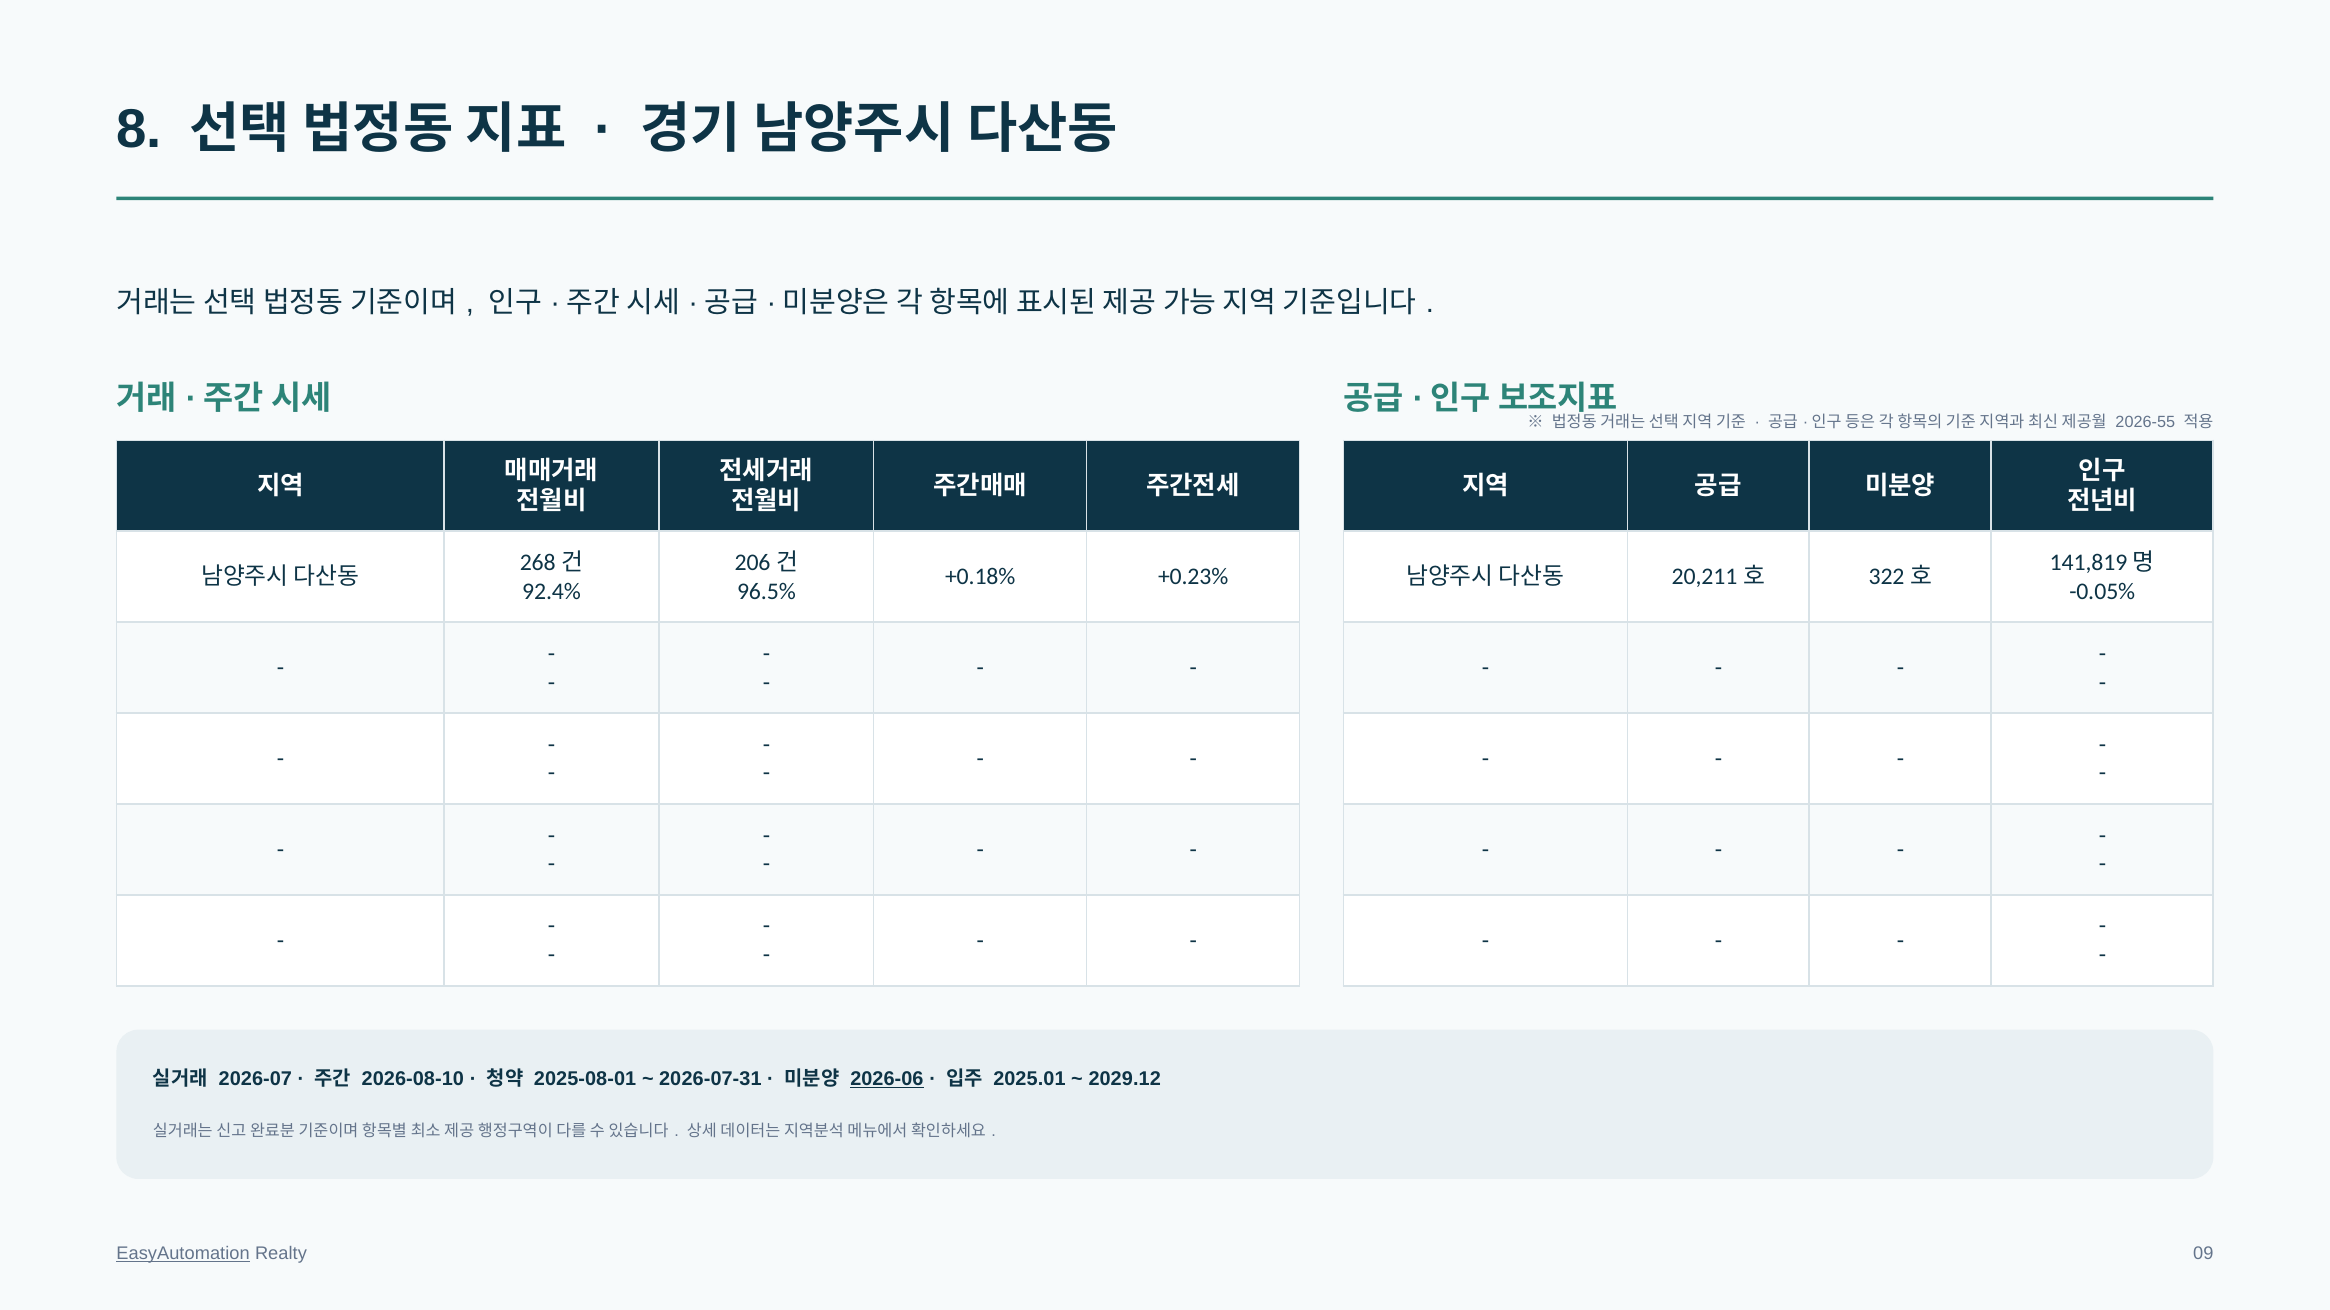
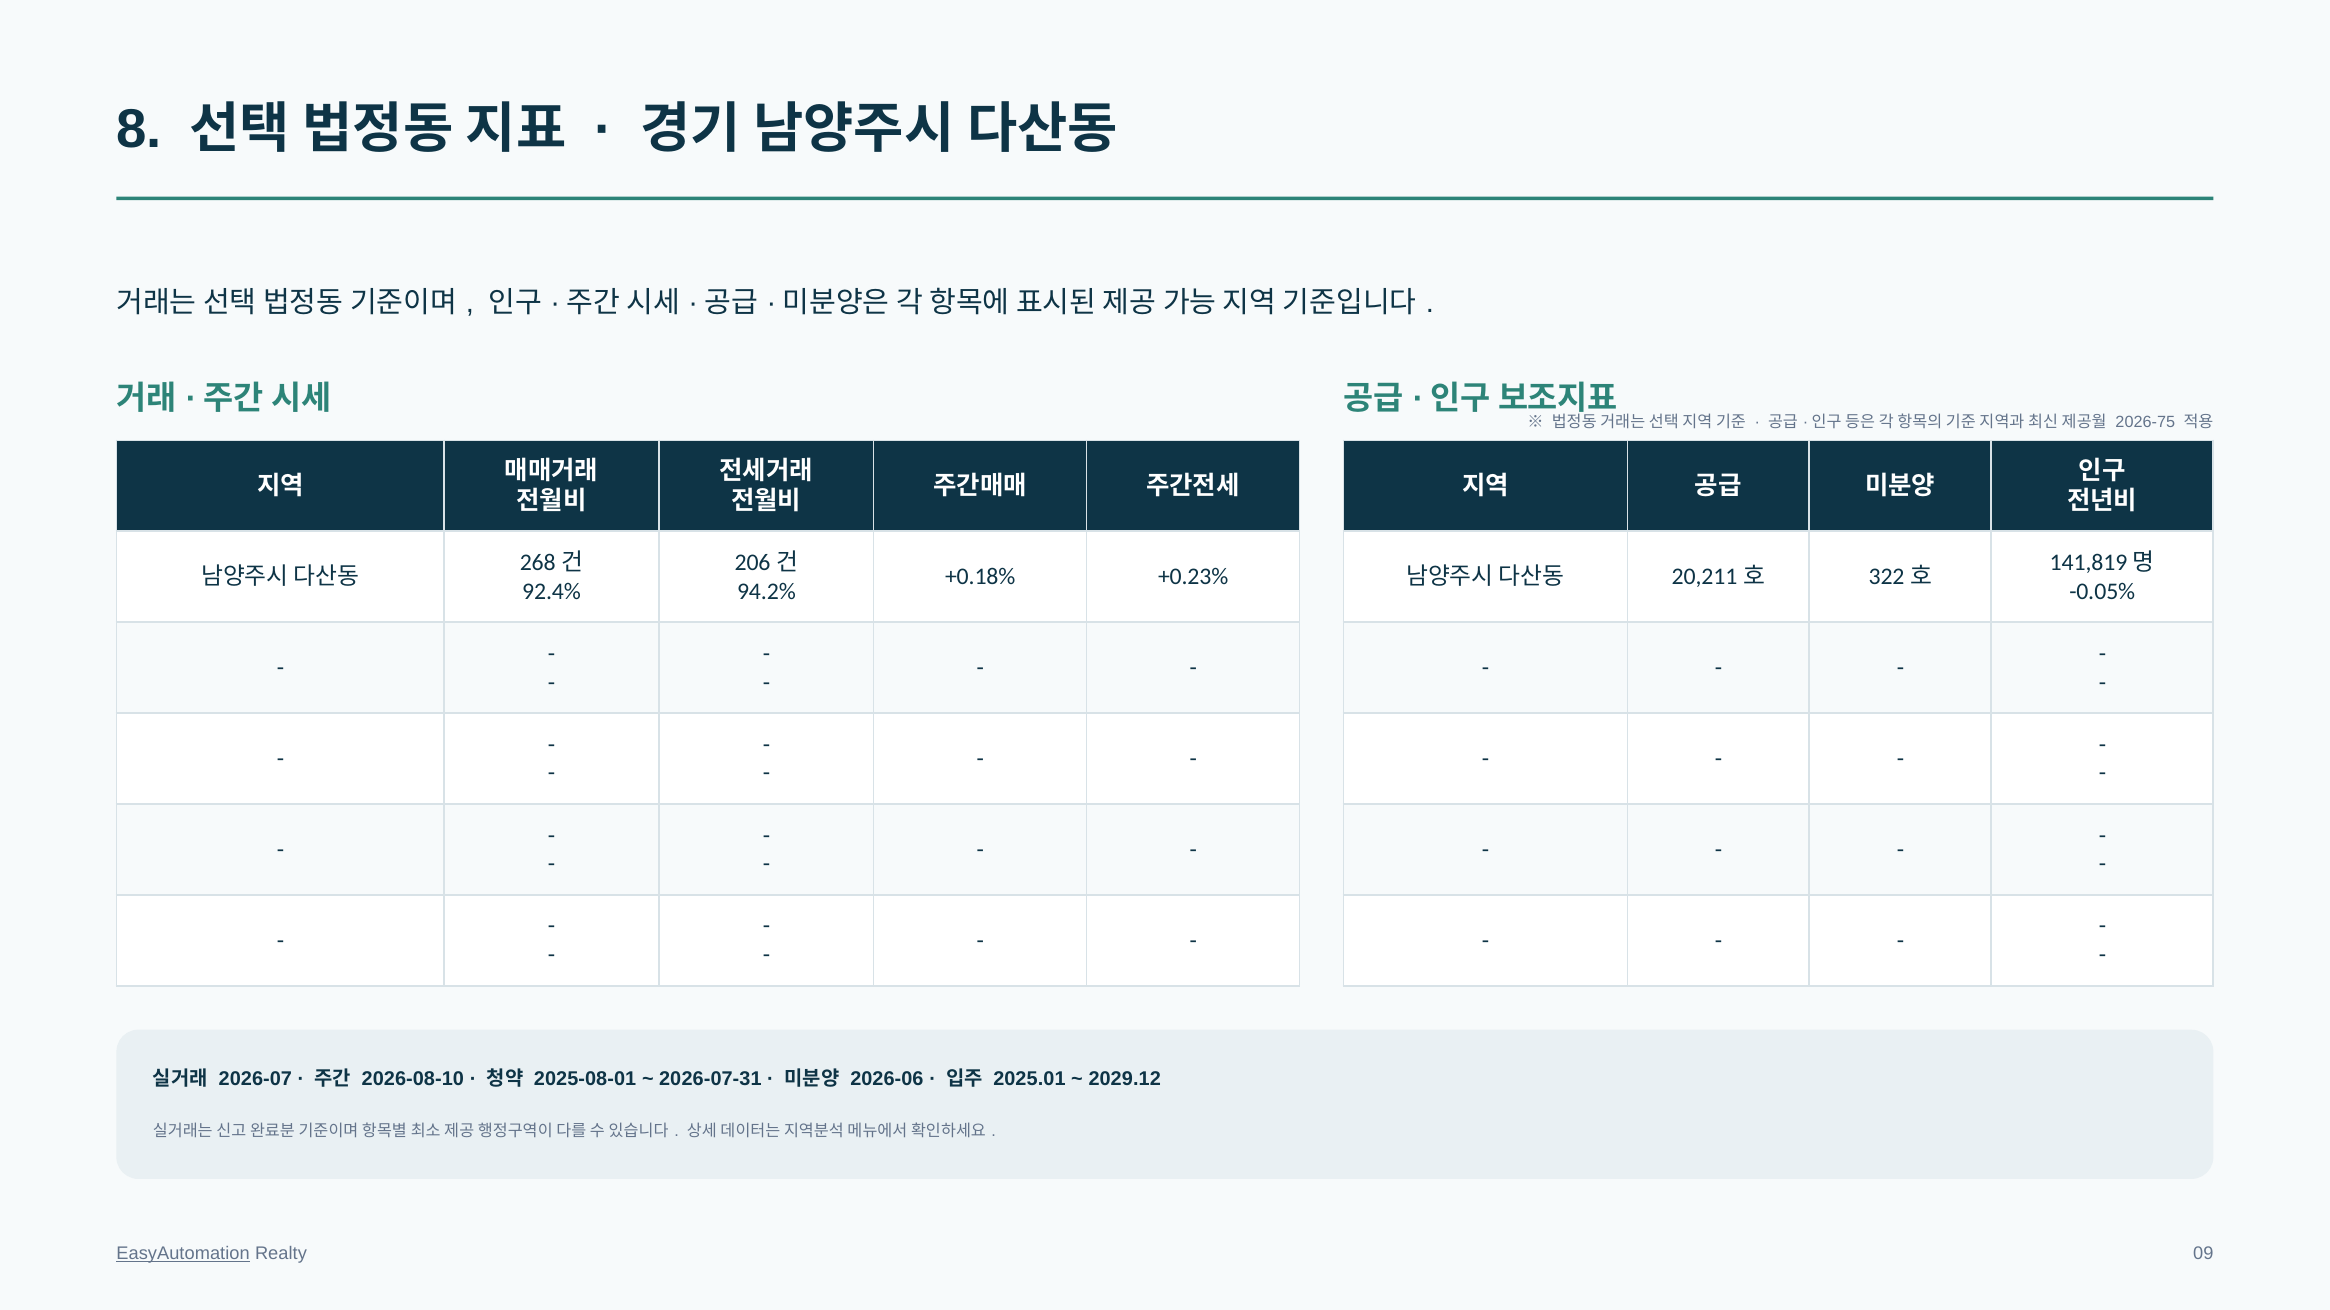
2026-55: 2026-55 -> 2026-75
96.5%: 96.5% -> 94.2%
2026-06 underline: present -> none
